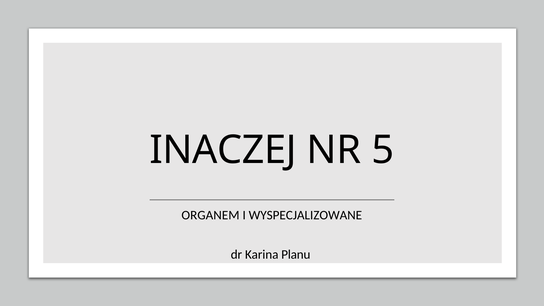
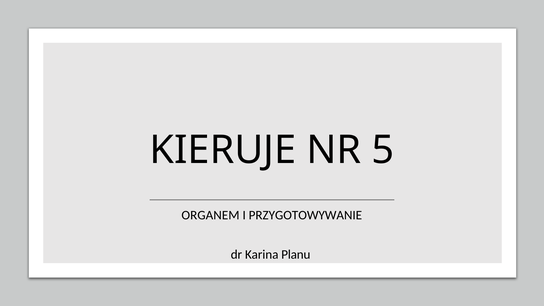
INACZEJ: INACZEJ -> KIERUJE
WYSPECJALIZOWANE: WYSPECJALIZOWANE -> PRZYGOTOWYWANIE
